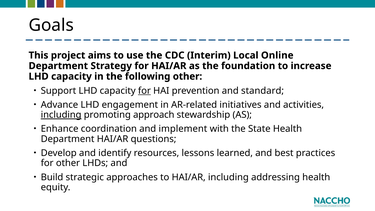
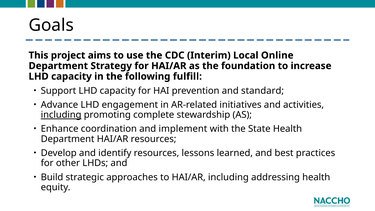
following other: other -> fulfill
for at (144, 91) underline: present -> none
approach: approach -> complete
HAI/AR questions: questions -> resources
